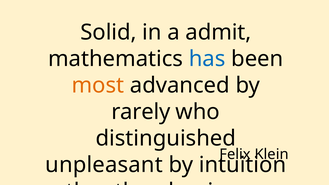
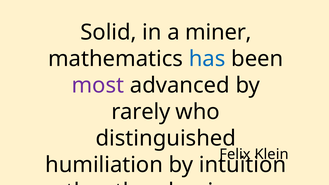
admit: admit -> miner
most colour: orange -> purple
unpleasant: unpleasant -> humiliation
